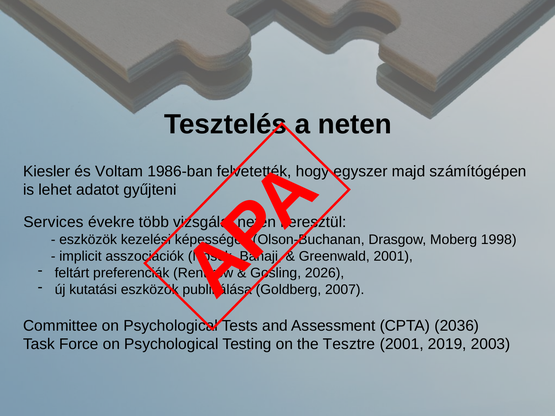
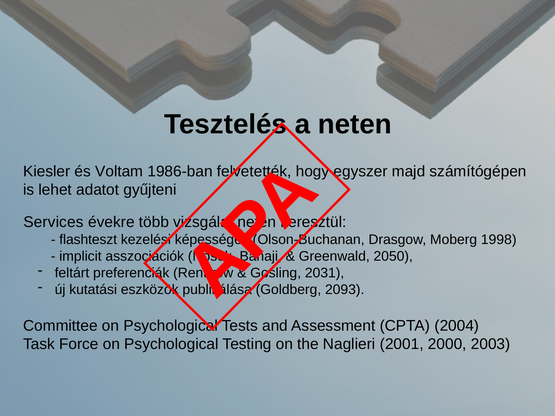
eszközök at (88, 240): eszközök -> flashteszt
2001 at (393, 256): 2001 -> 2050
2026: 2026 -> 2031
2007: 2007 -> 2093
2036: 2036 -> 2004
Tesztre: Tesztre -> Naglieri
2019: 2019 -> 2000
